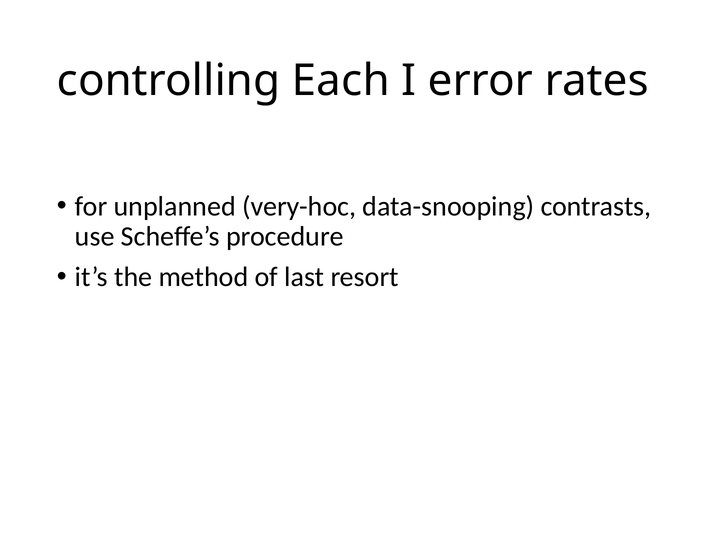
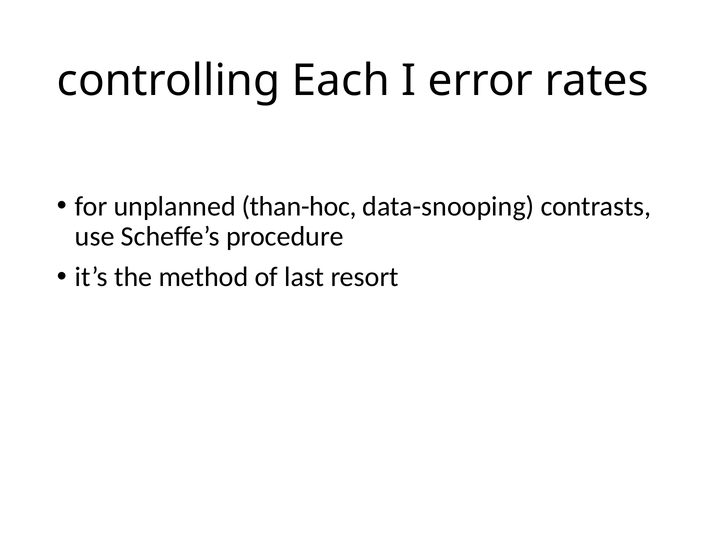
very-hoc: very-hoc -> than-hoc
